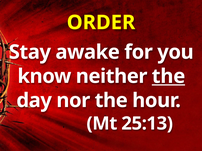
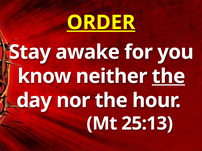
ORDER underline: none -> present
